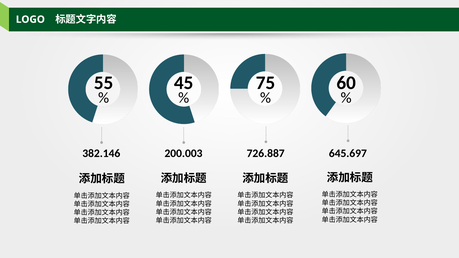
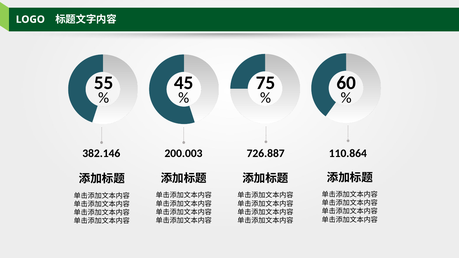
645.697: 645.697 -> 110.864
